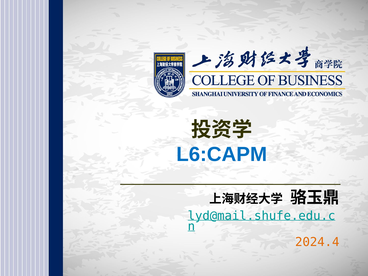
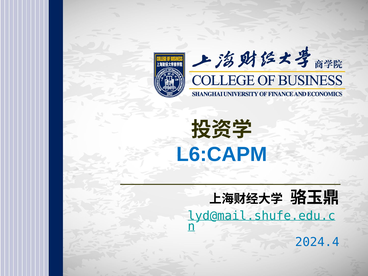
2024.4 colour: orange -> blue
